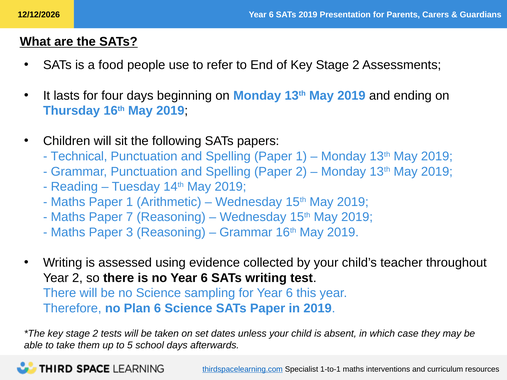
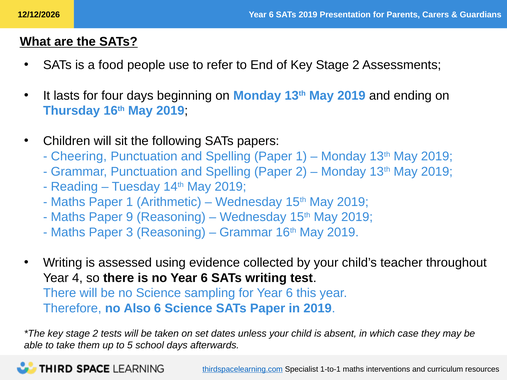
Technical: Technical -> Cheering
7: 7 -> 9
Year 2: 2 -> 4
Plan: Plan -> Also
